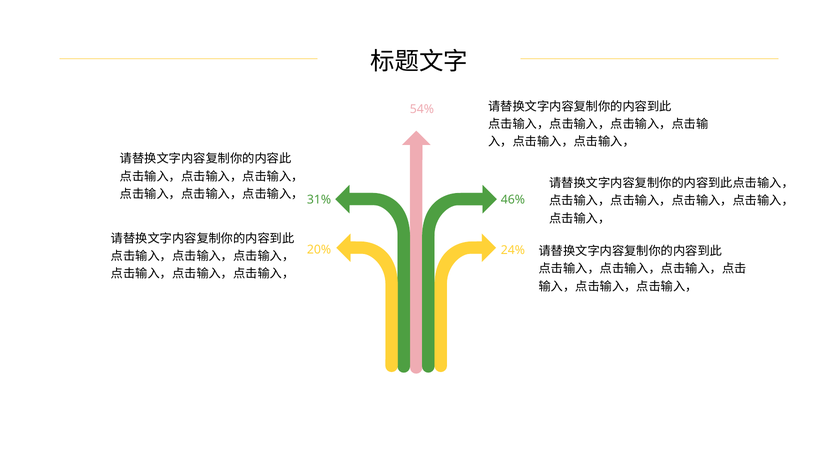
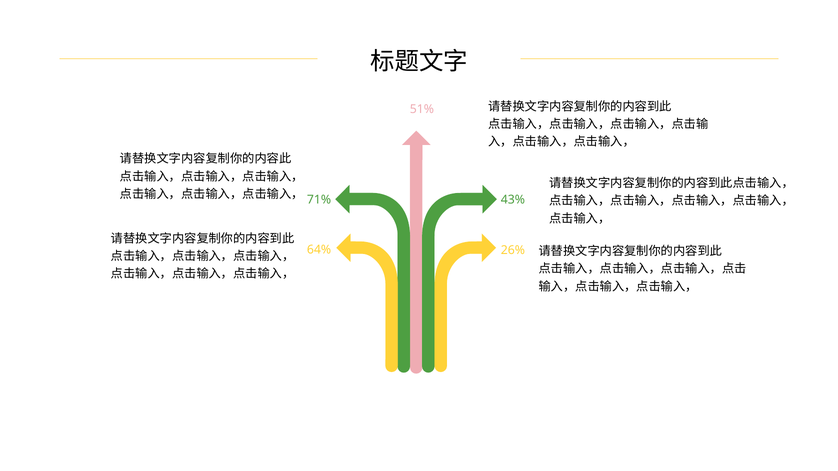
54%: 54% -> 51%
46%: 46% -> 43%
31%: 31% -> 71%
20%: 20% -> 64%
24%: 24% -> 26%
